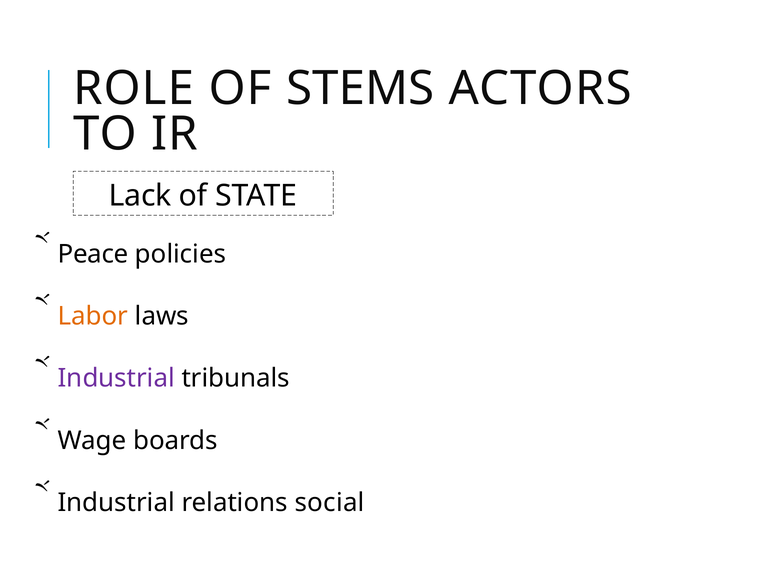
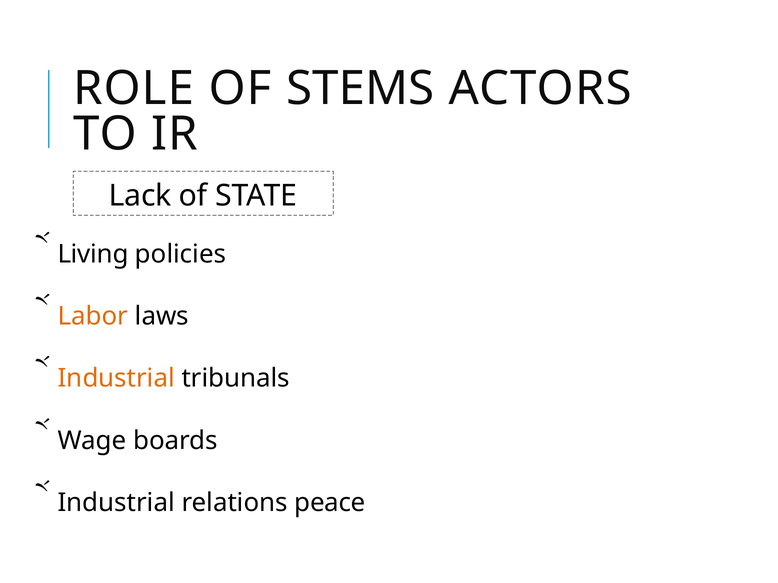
Peace: Peace -> Living
Industrial at (116, 379) colour: purple -> orange
social: social -> peace
